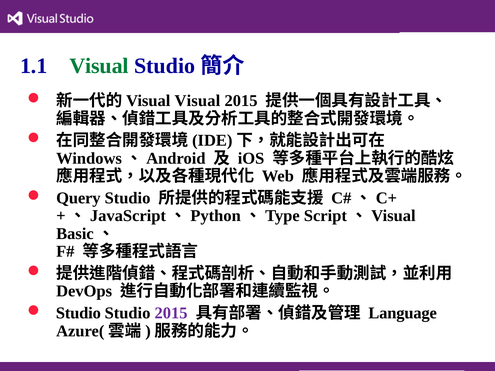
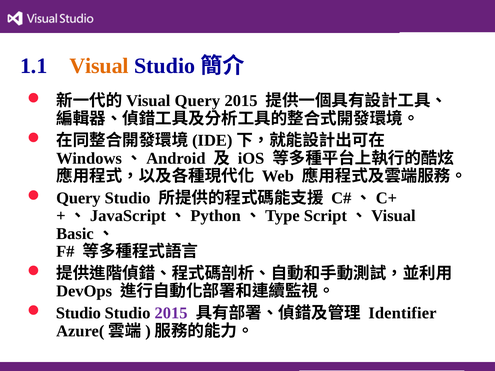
Visual at (99, 66) colour: green -> orange
Visual at (197, 101): Visual -> Query
Language: Language -> Identifier
